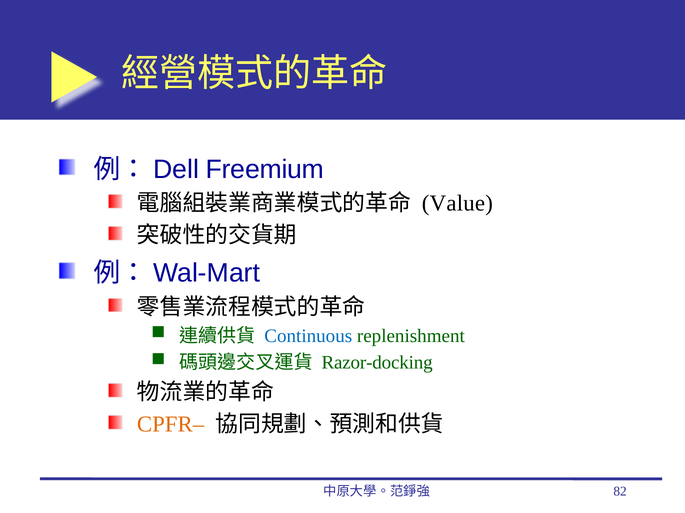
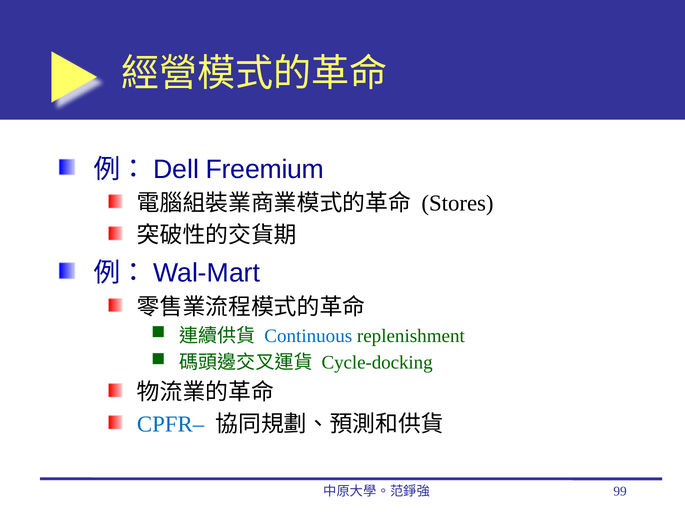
Value: Value -> Stores
Razor-docking: Razor-docking -> Cycle-docking
CPFR– colour: orange -> blue
82: 82 -> 99
